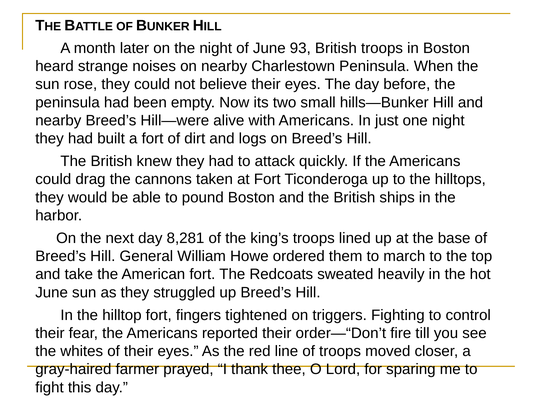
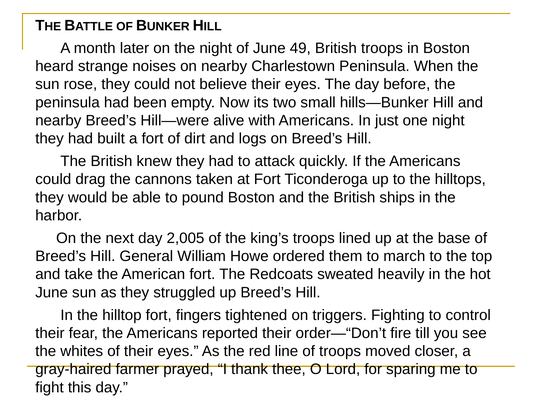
93: 93 -> 49
8,281: 8,281 -> 2,005
